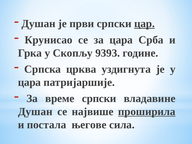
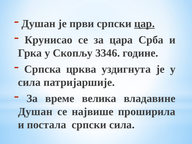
9393: 9393 -> 3346
цара at (29, 82): цара -> сила
време српски: српски -> велика
проширила underline: present -> none
постала његове: његове -> српски
